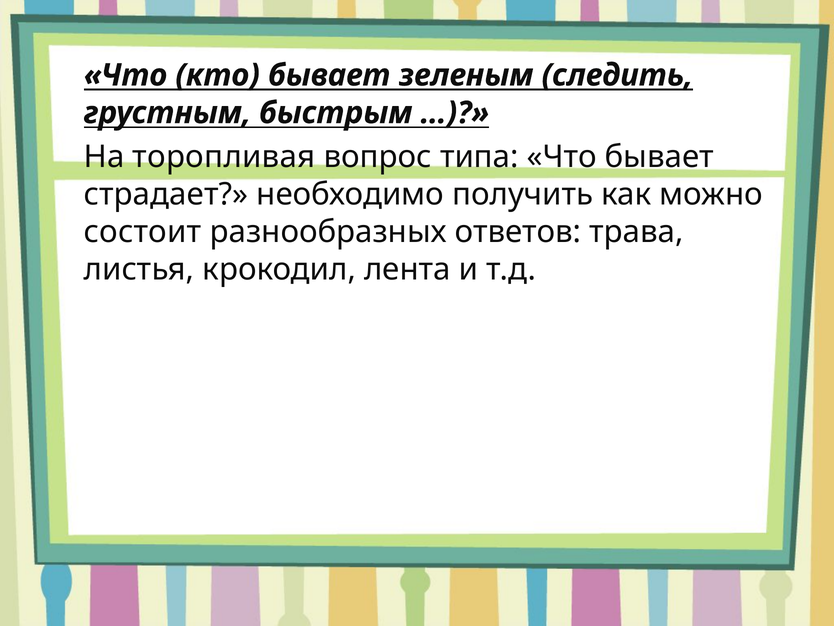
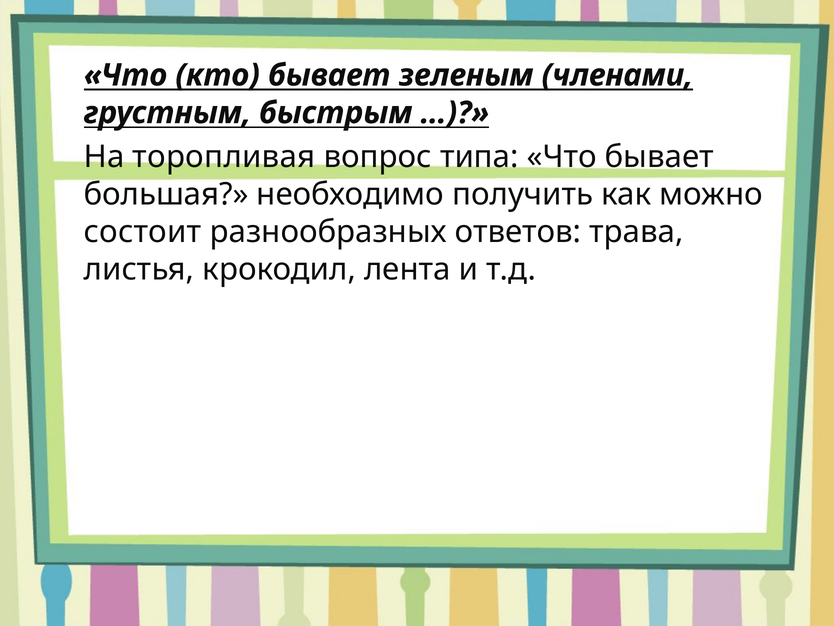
следить: следить -> членами
страдает: страдает -> большая
